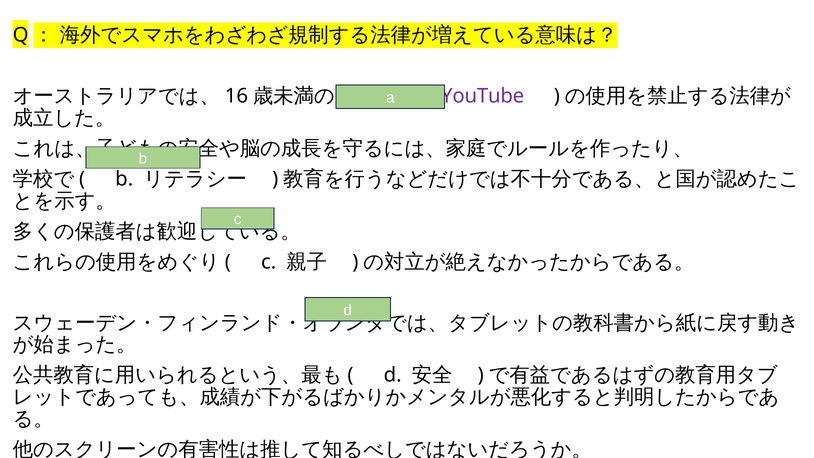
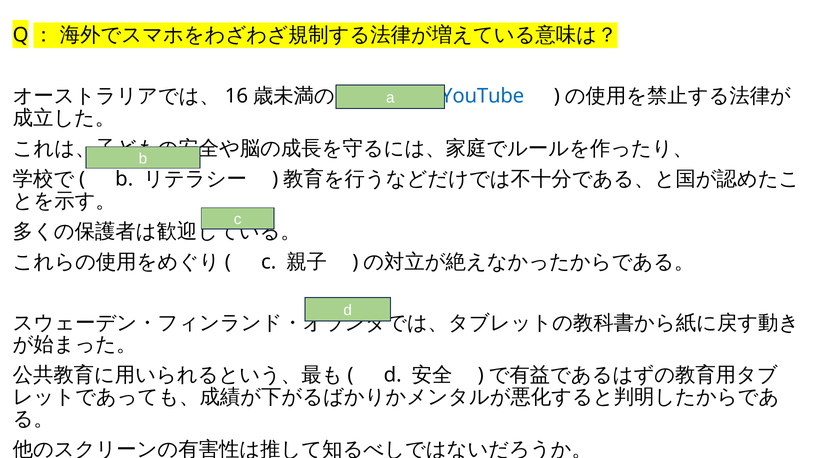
YouTube colour: purple -> blue
